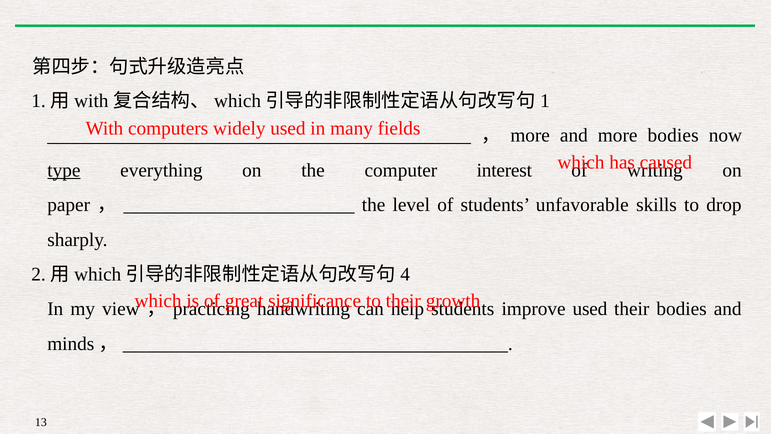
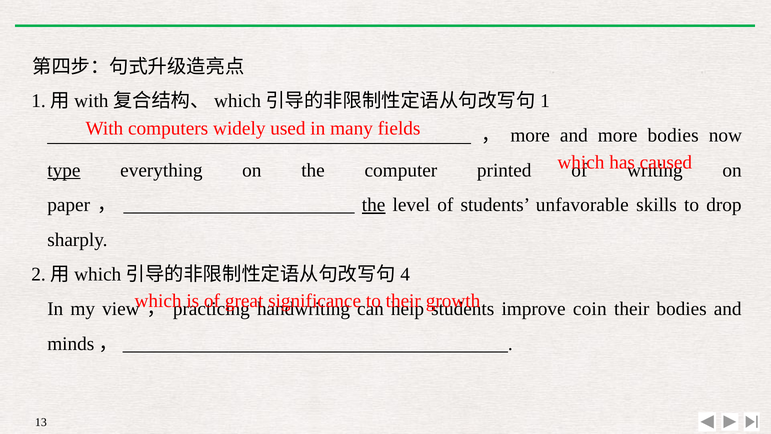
interest: interest -> printed
the at (374, 205) underline: none -> present
improve used: used -> coin
